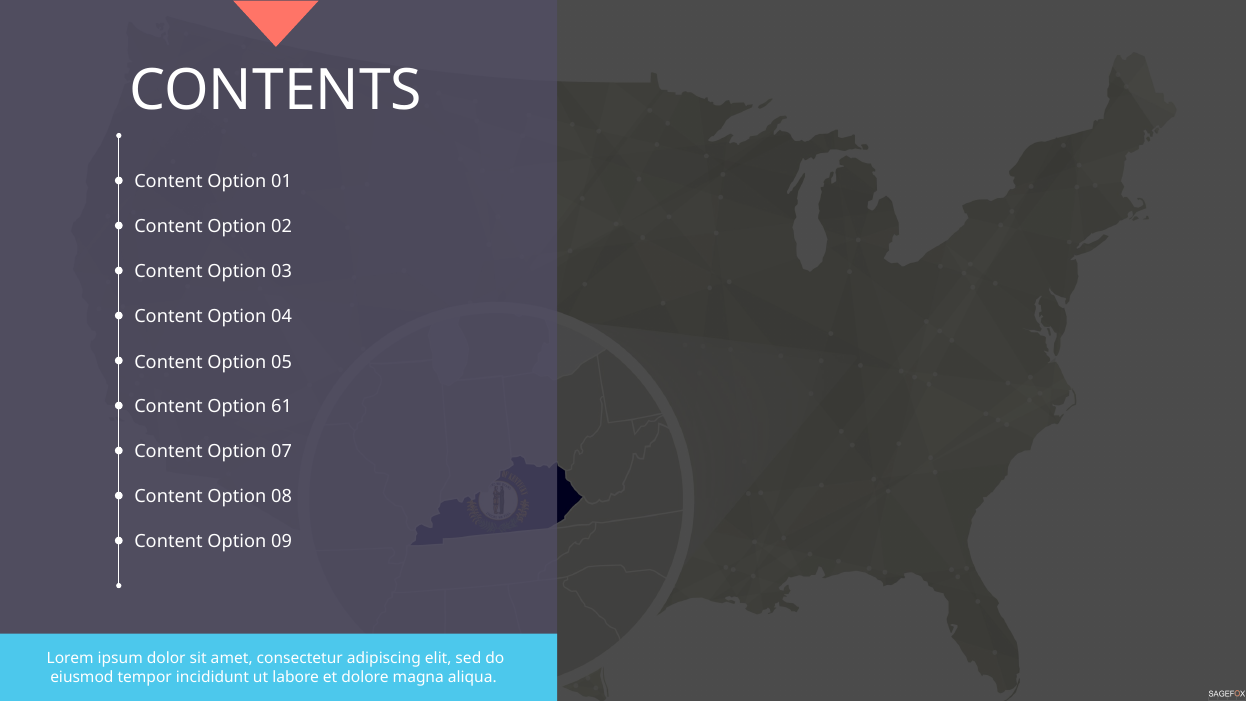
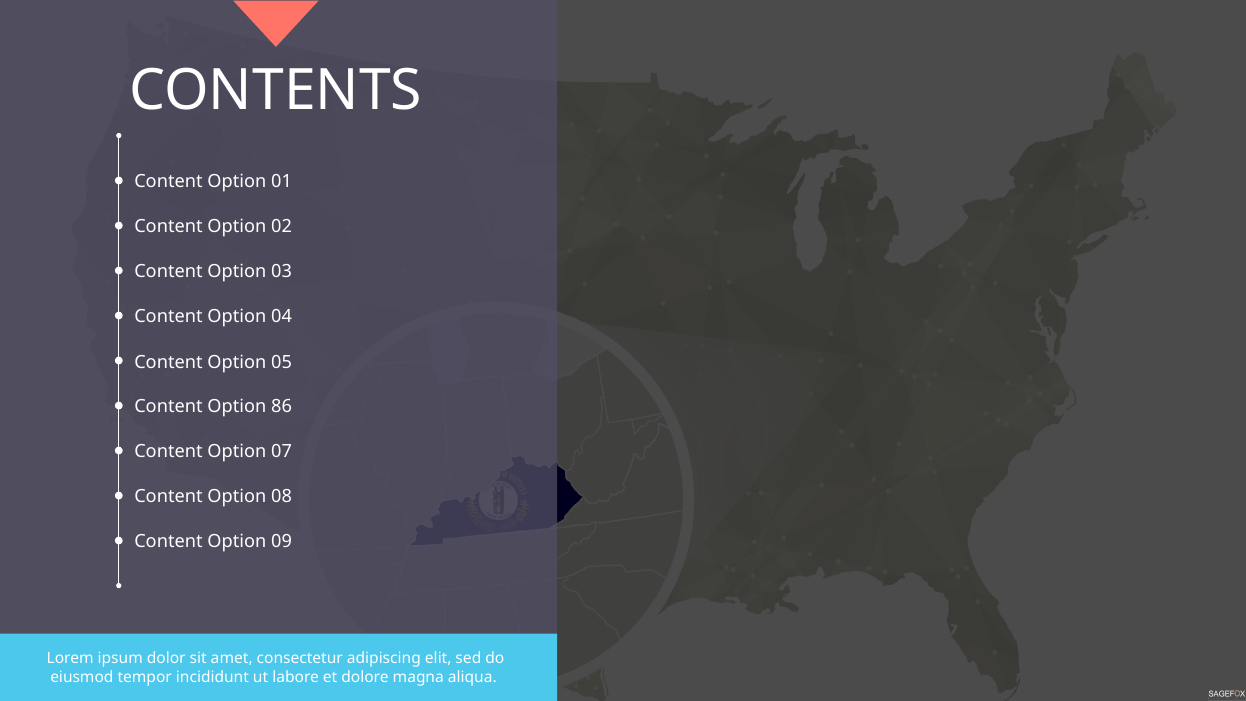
61: 61 -> 86
